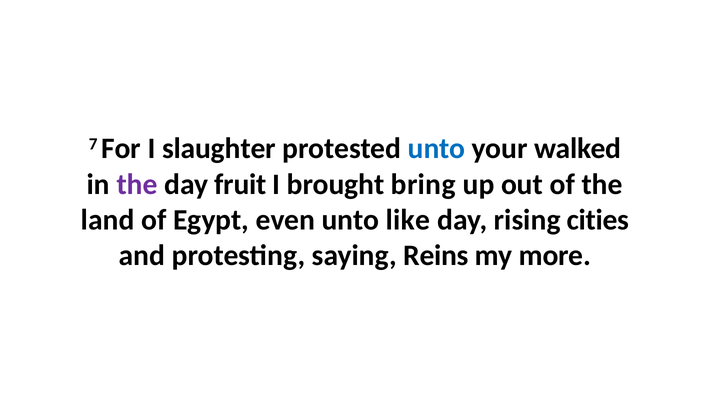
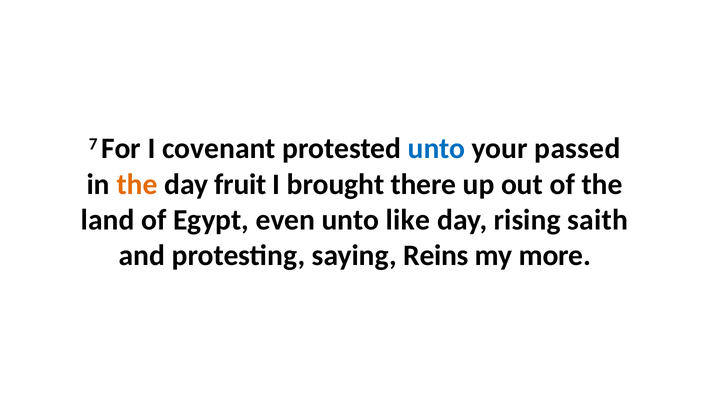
slaughter: slaughter -> covenant
walked: walked -> passed
the at (137, 184) colour: purple -> orange
bring: bring -> there
cities: cities -> saith
